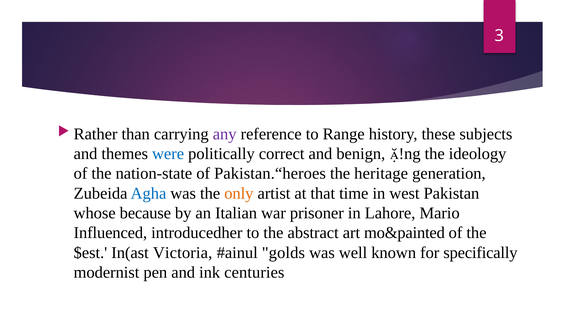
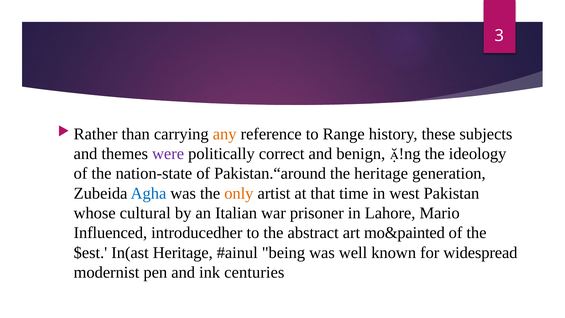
any colour: purple -> orange
were colour: blue -> purple
Pakistan.“heroes: Pakistan.“heroes -> Pakistan.“around
because: because -> cultural
In(ast Victoria: Victoria -> Heritage
golds: golds -> being
specifically: specifically -> widespread
